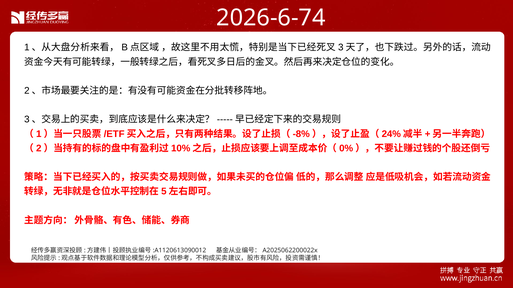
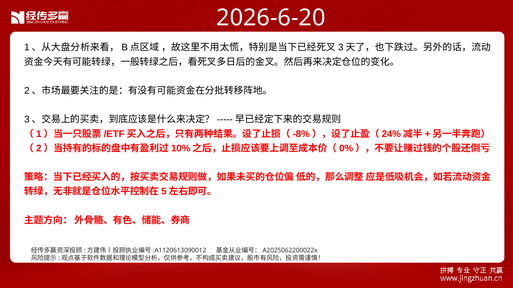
2026-6-74: 2026-6-74 -> 2026-6-20
